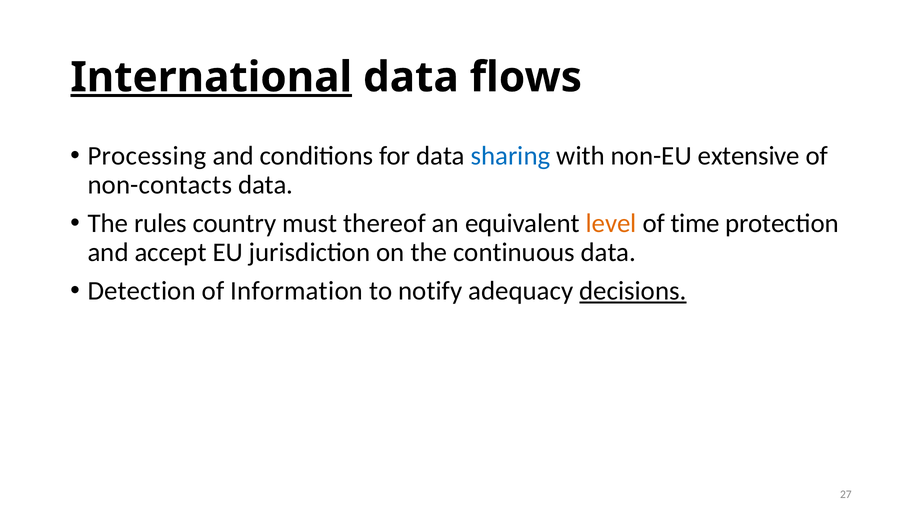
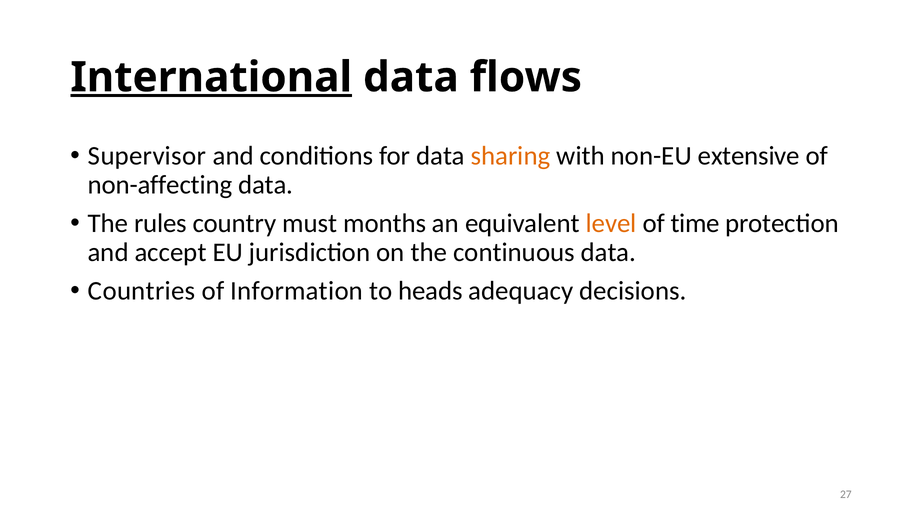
Processing: Processing -> Supervisor
sharing colour: blue -> orange
non-contacts: non-contacts -> non-affecting
thereof: thereof -> months
Detection: Detection -> Countries
notify: notify -> heads
decisions underline: present -> none
